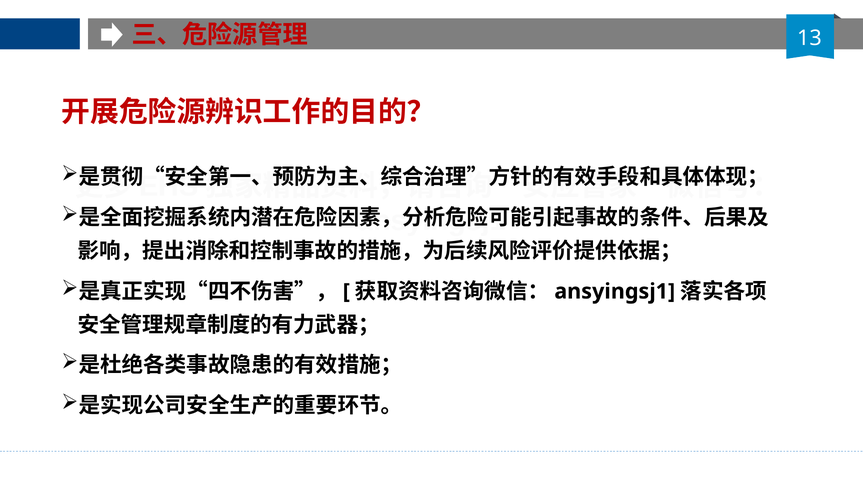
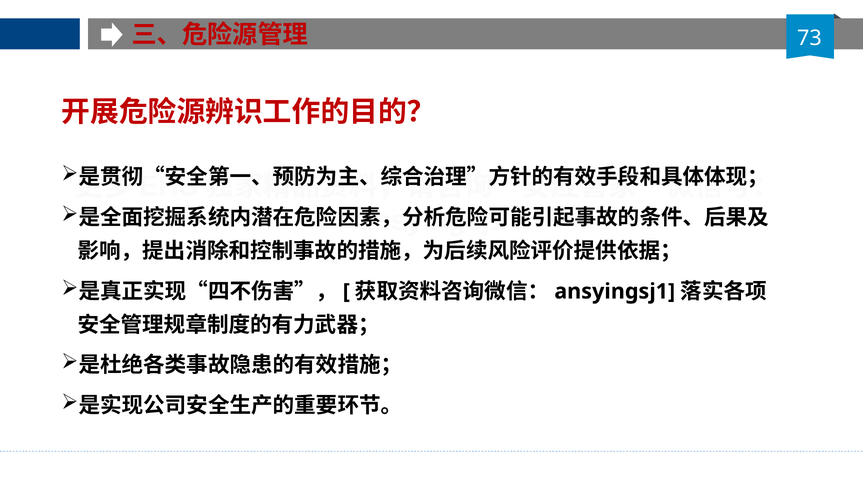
13: 13 -> 73
